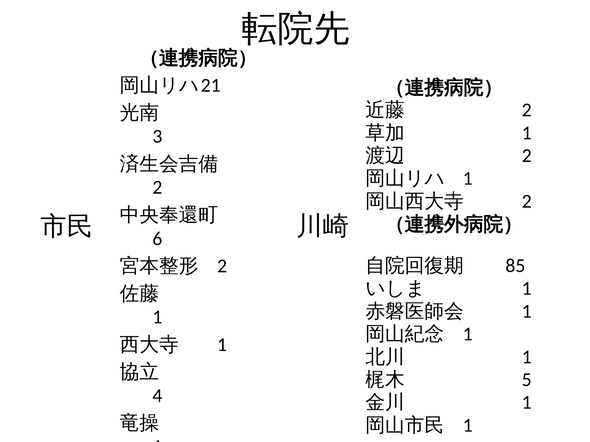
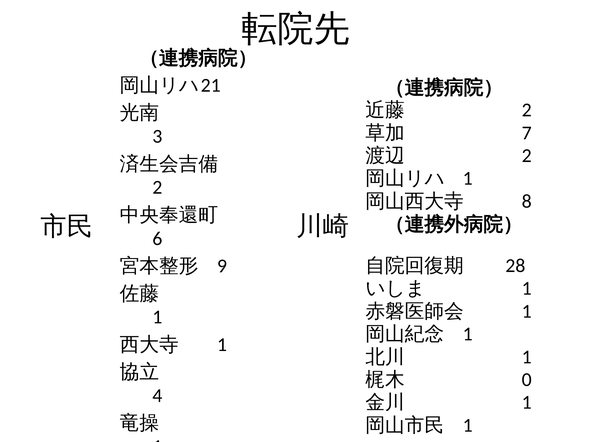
1 at (527, 133): 1 -> 7
2 at (527, 202): 2 -> 8
85: 85 -> 28
2 at (222, 266): 2 -> 9
5: 5 -> 0
